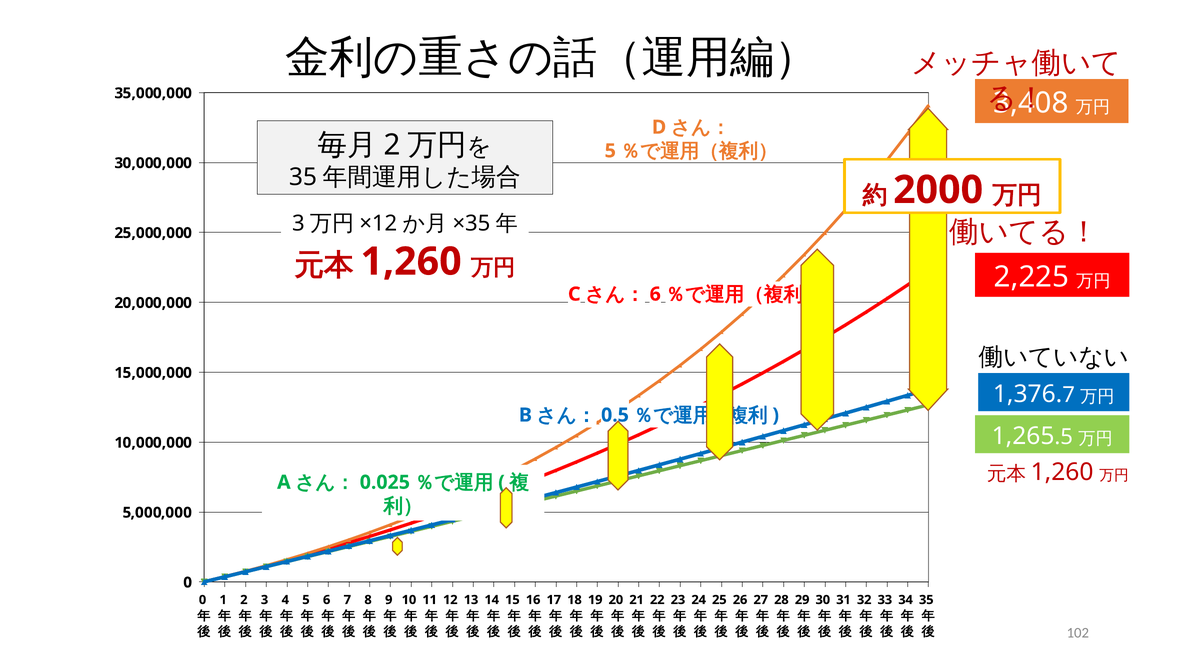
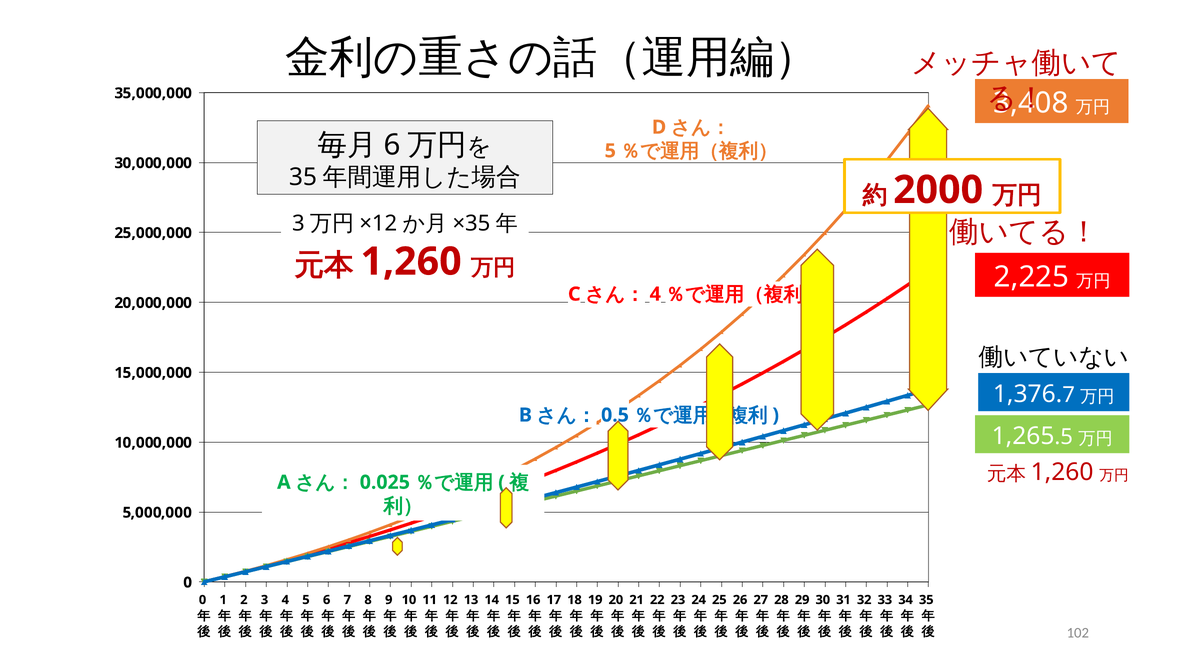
2 at (392, 145): 2 -> 6
6 at (655, 294): 6 -> 4
